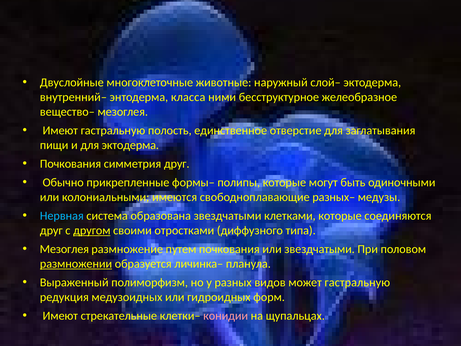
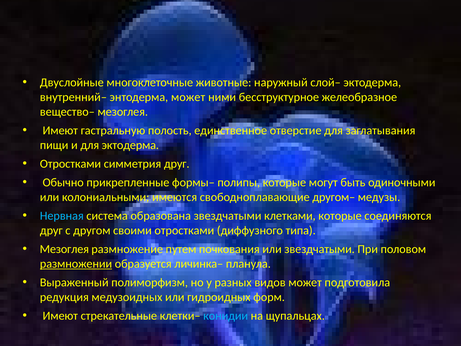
энтодерма класса: класса -> может
Почкования at (71, 164): Почкования -> Отростками
разных–: разных– -> другом–
другом underline: present -> none
может гастральную: гастральную -> подготовила
конидии colour: pink -> light blue
